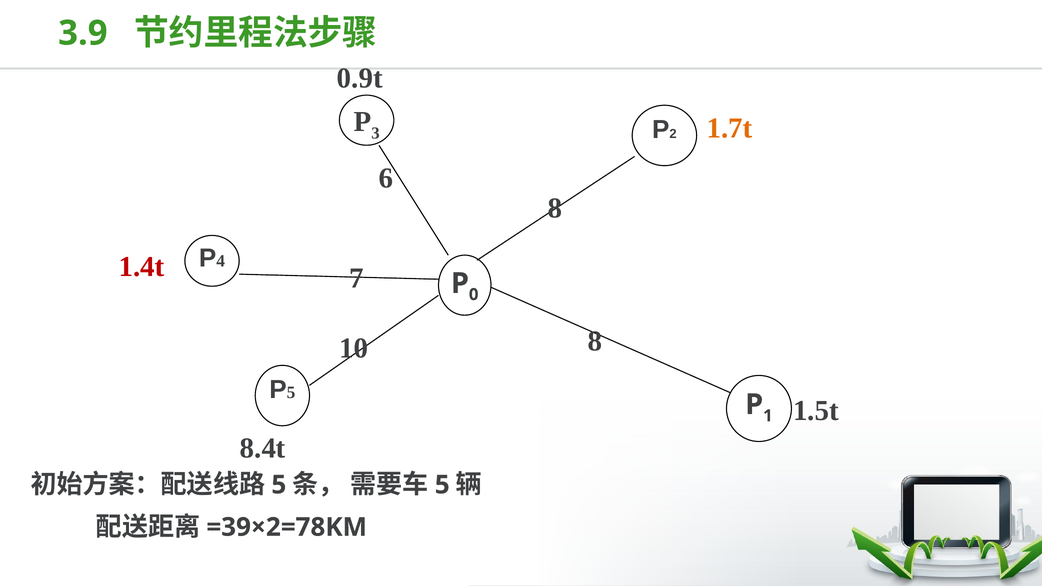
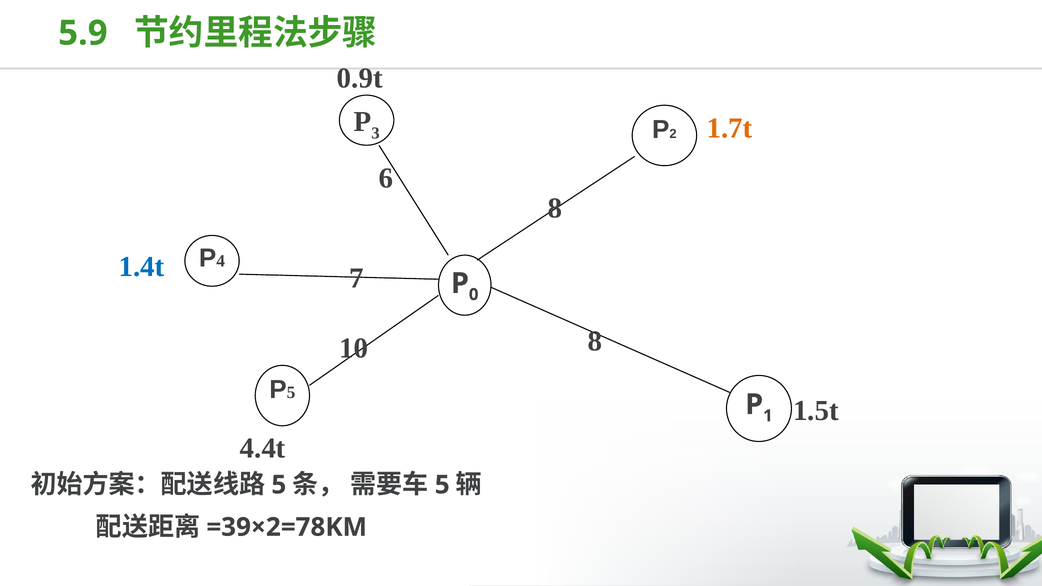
3.9: 3.9 -> 5.9
1.4t colour: red -> blue
8.4t: 8.4t -> 4.4t
